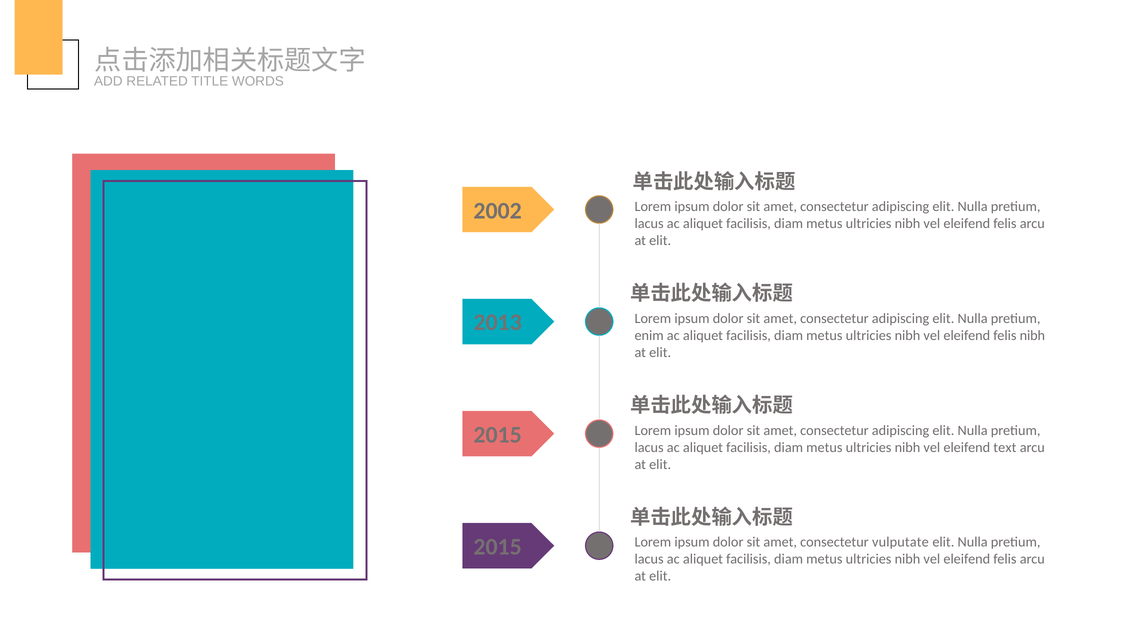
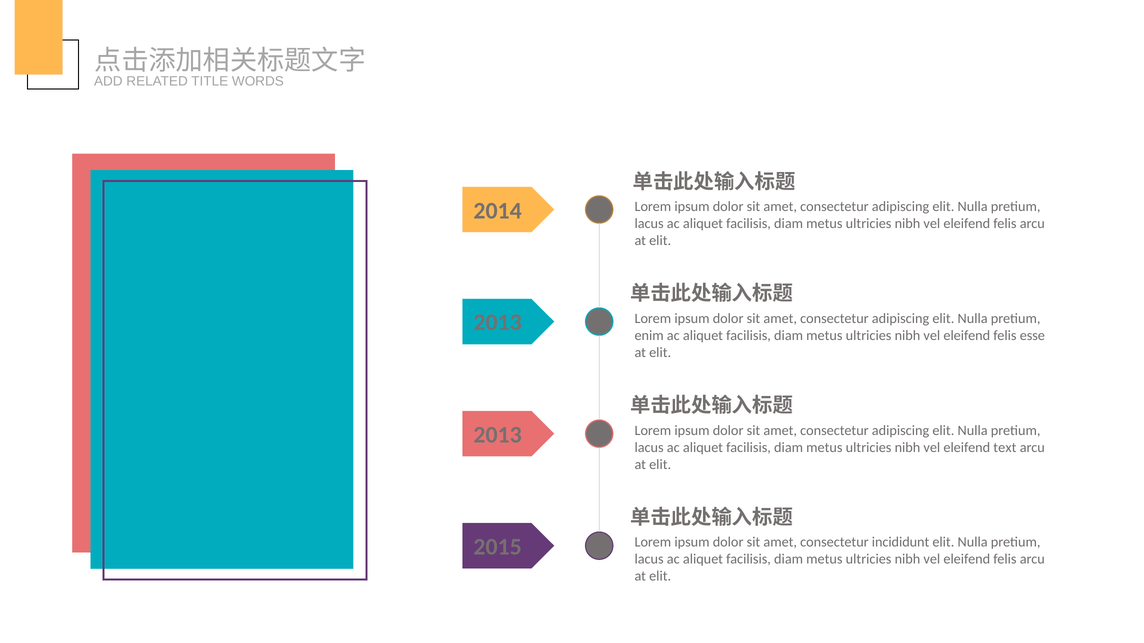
2002: 2002 -> 2014
felis nibh: nibh -> esse
2015 at (498, 435): 2015 -> 2013
vulputate: vulputate -> incididunt
